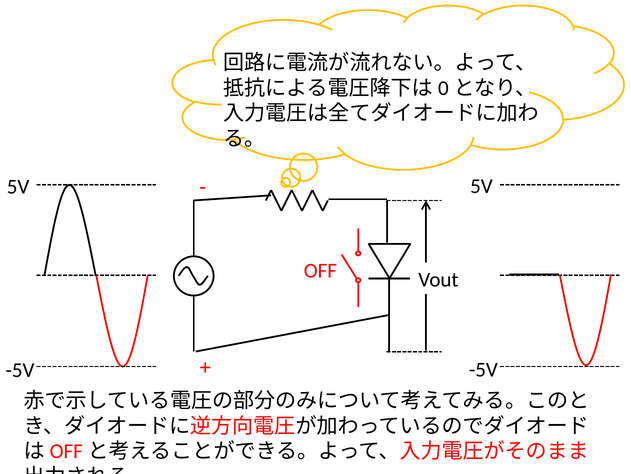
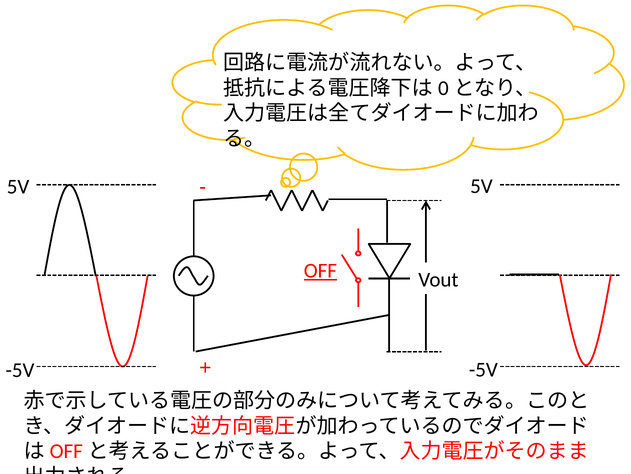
OFF underline: none -> present
